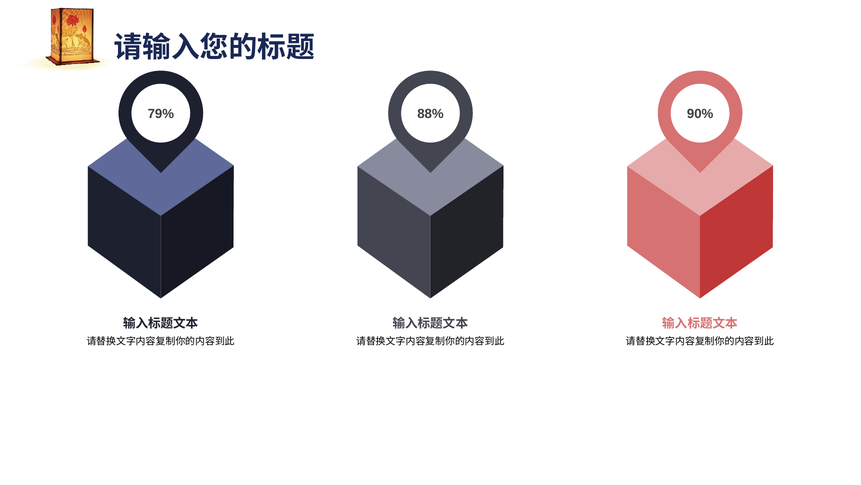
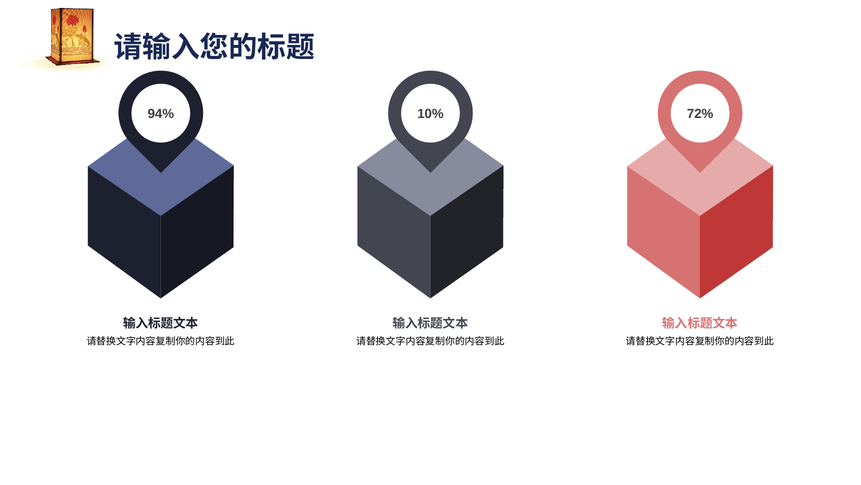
79%: 79% -> 94%
88%: 88% -> 10%
90%: 90% -> 72%
